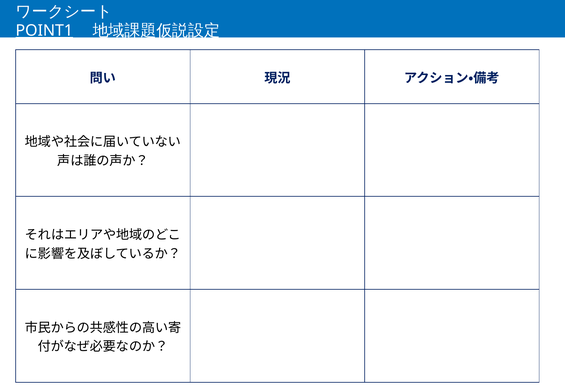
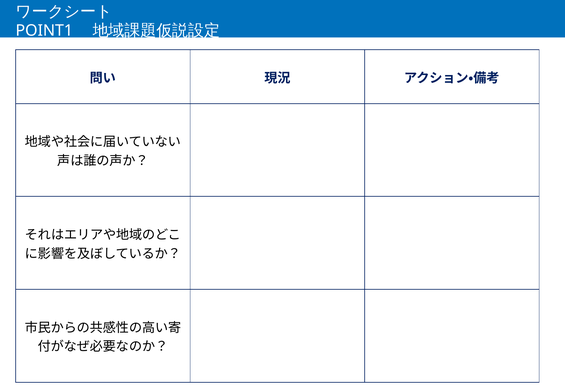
POINT1 underline: present -> none
